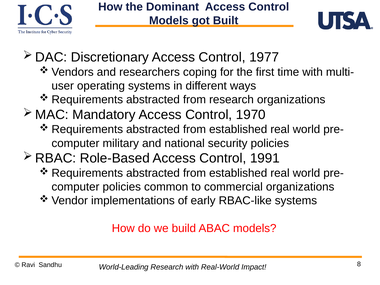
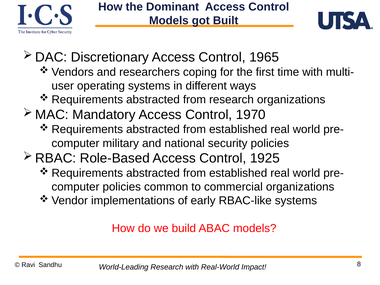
1977: 1977 -> 1965
1991: 1991 -> 1925
